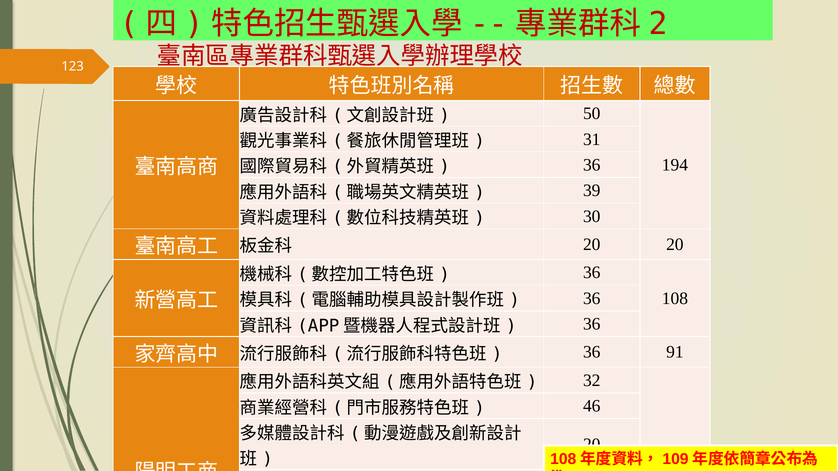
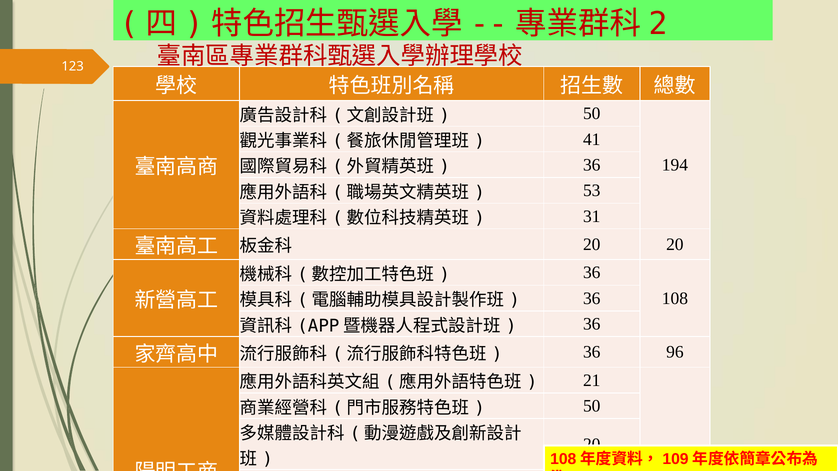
31: 31 -> 41
39: 39 -> 53
30: 30 -> 31
91: 91 -> 96
32: 32 -> 21
46 at (592, 406): 46 -> 50
